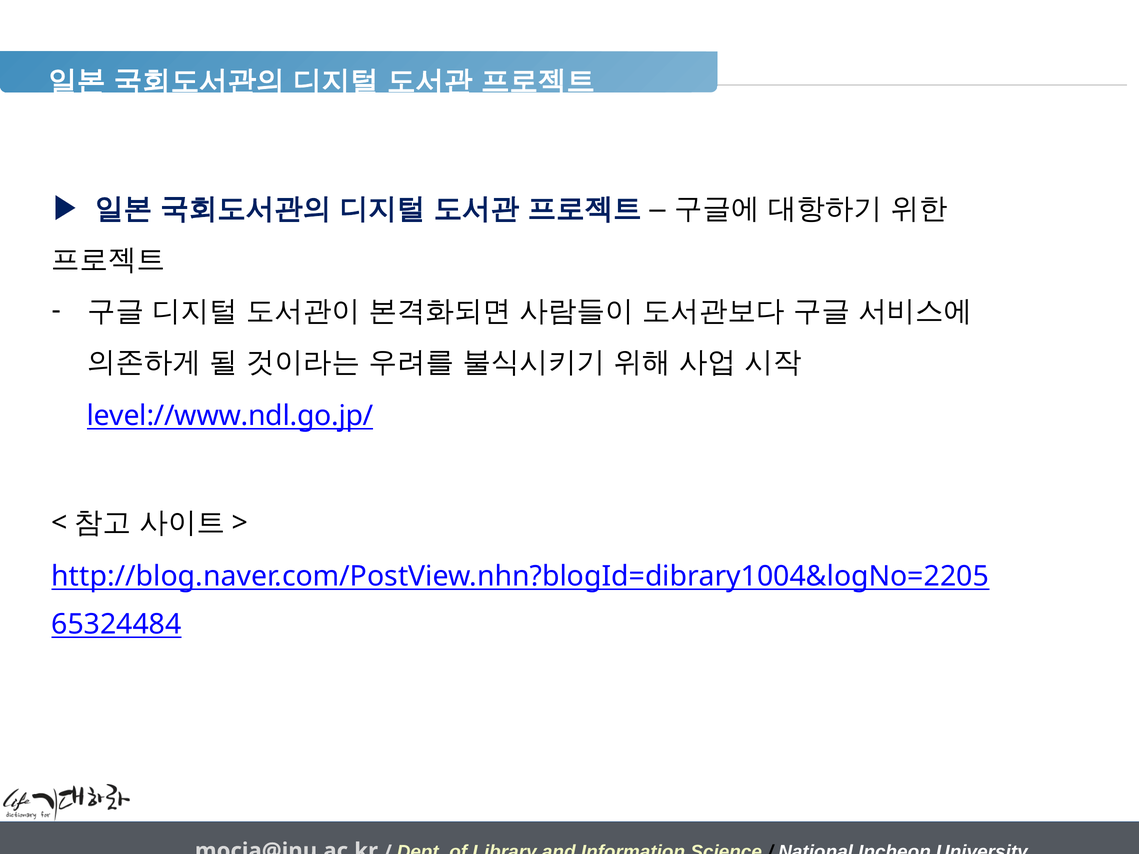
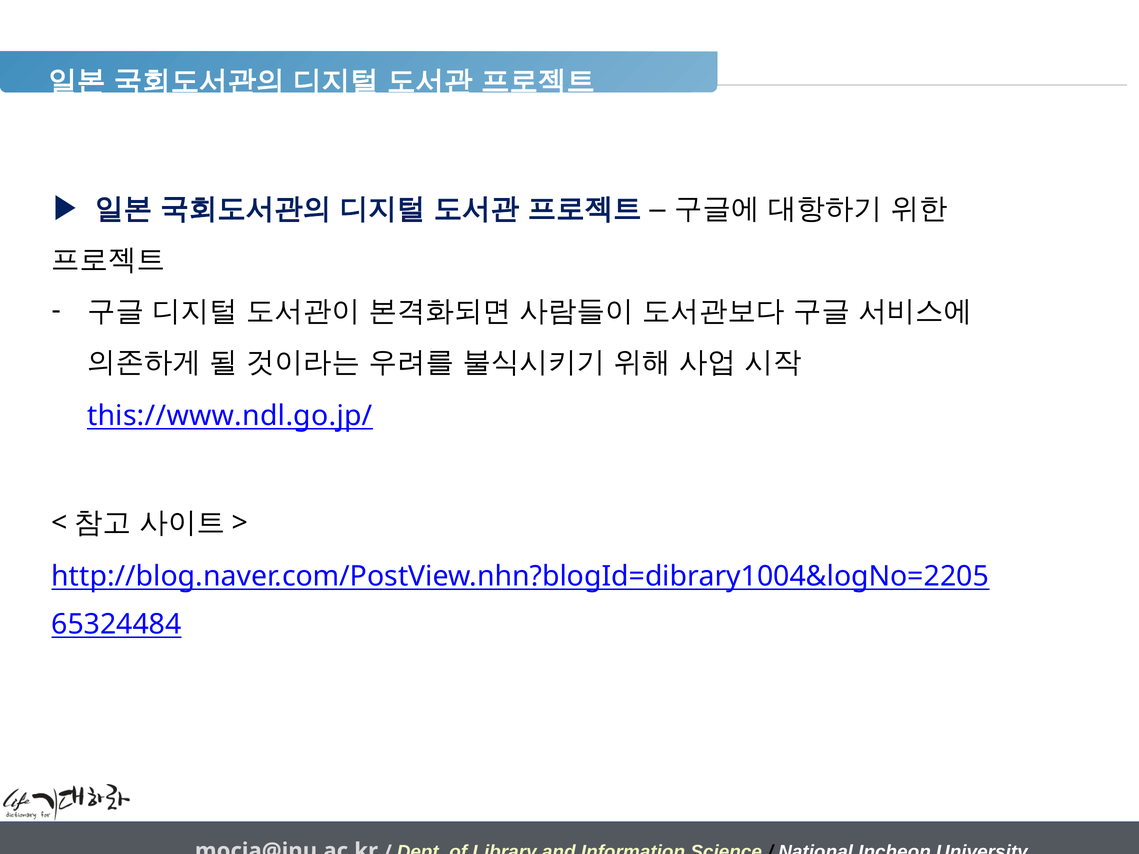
level://www.ndl.go.jp/: level://www.ndl.go.jp/ -> this://www.ndl.go.jp/
